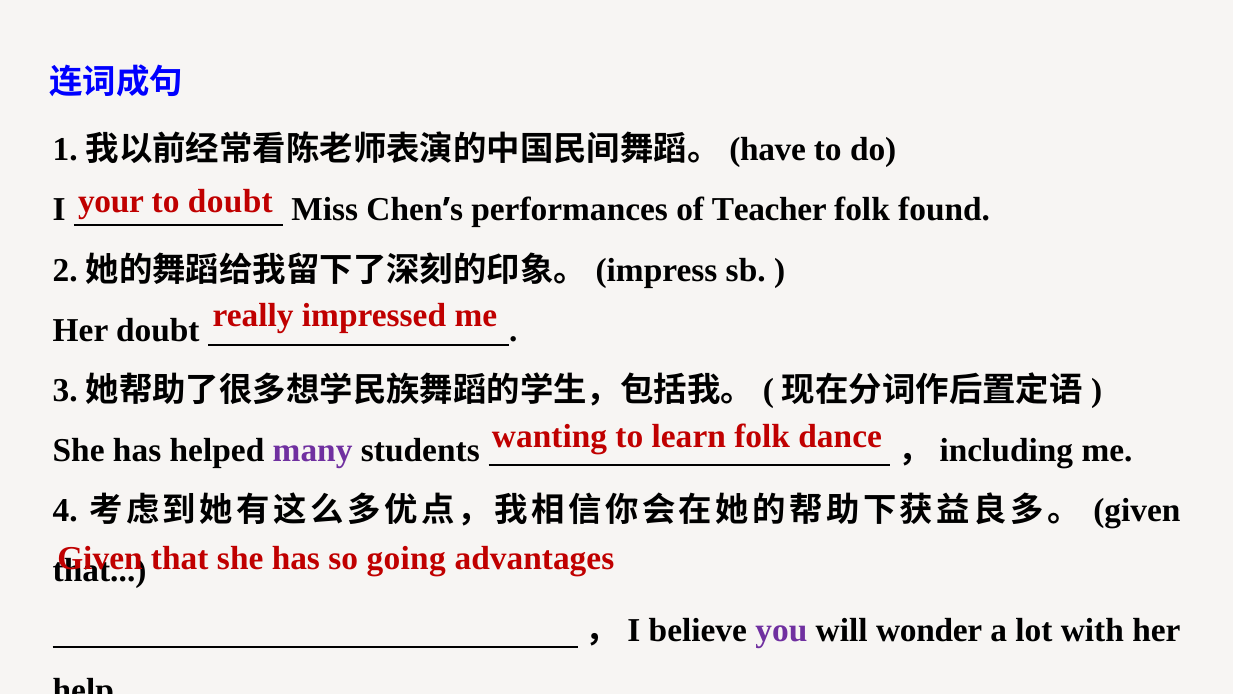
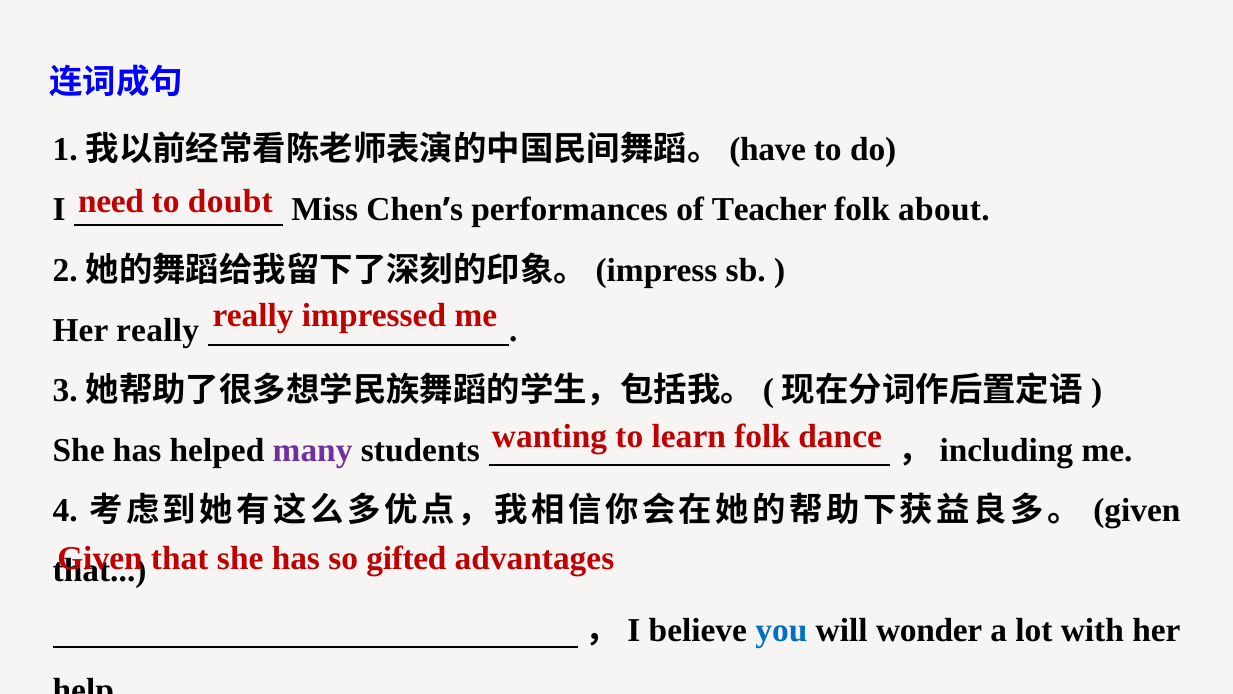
your: your -> need
found: found -> about
Her doubt: doubt -> really
going: going -> gifted
you colour: purple -> blue
